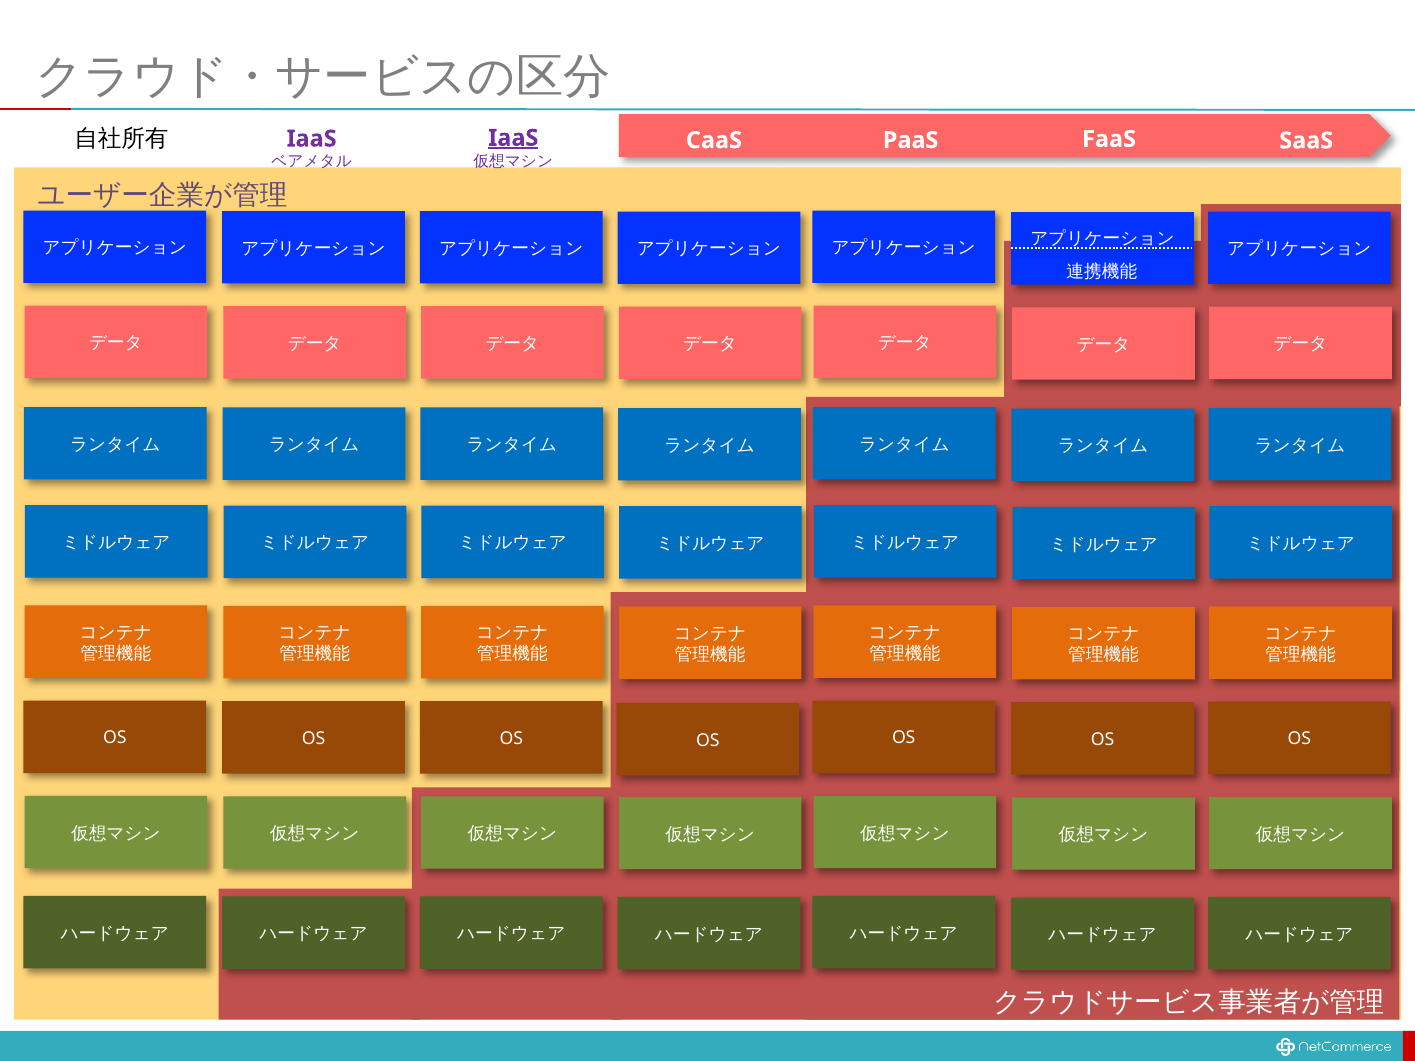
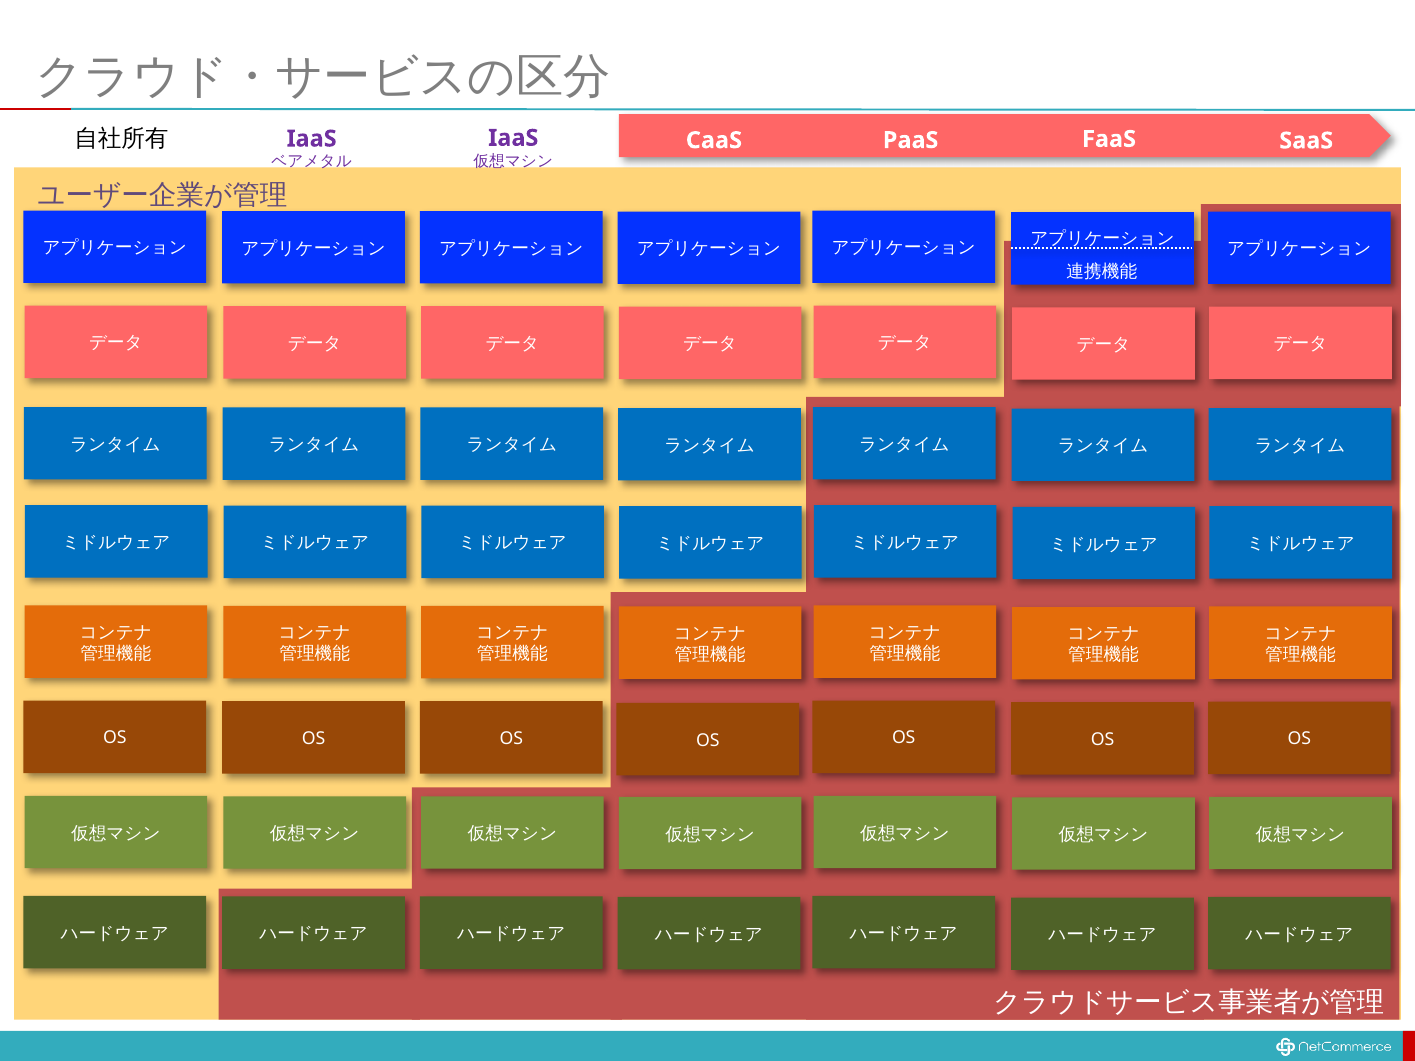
IaaS at (513, 138) underline: present -> none
